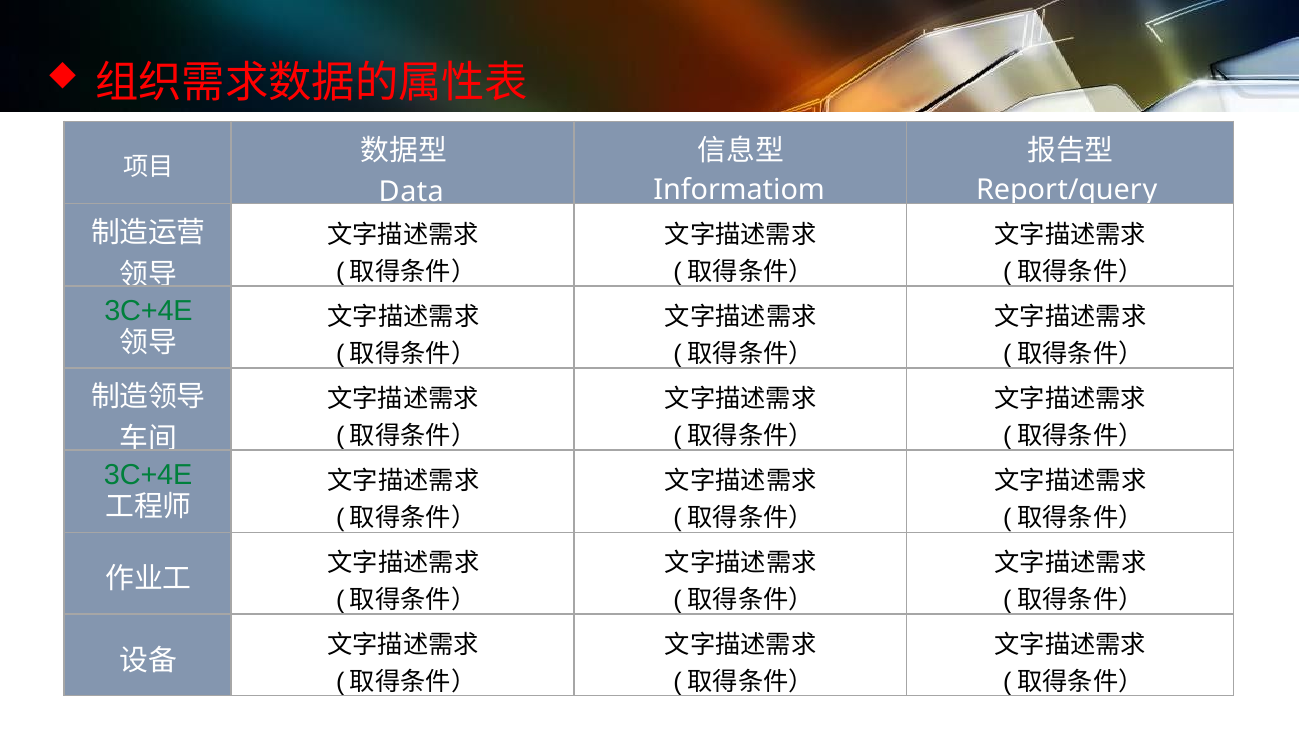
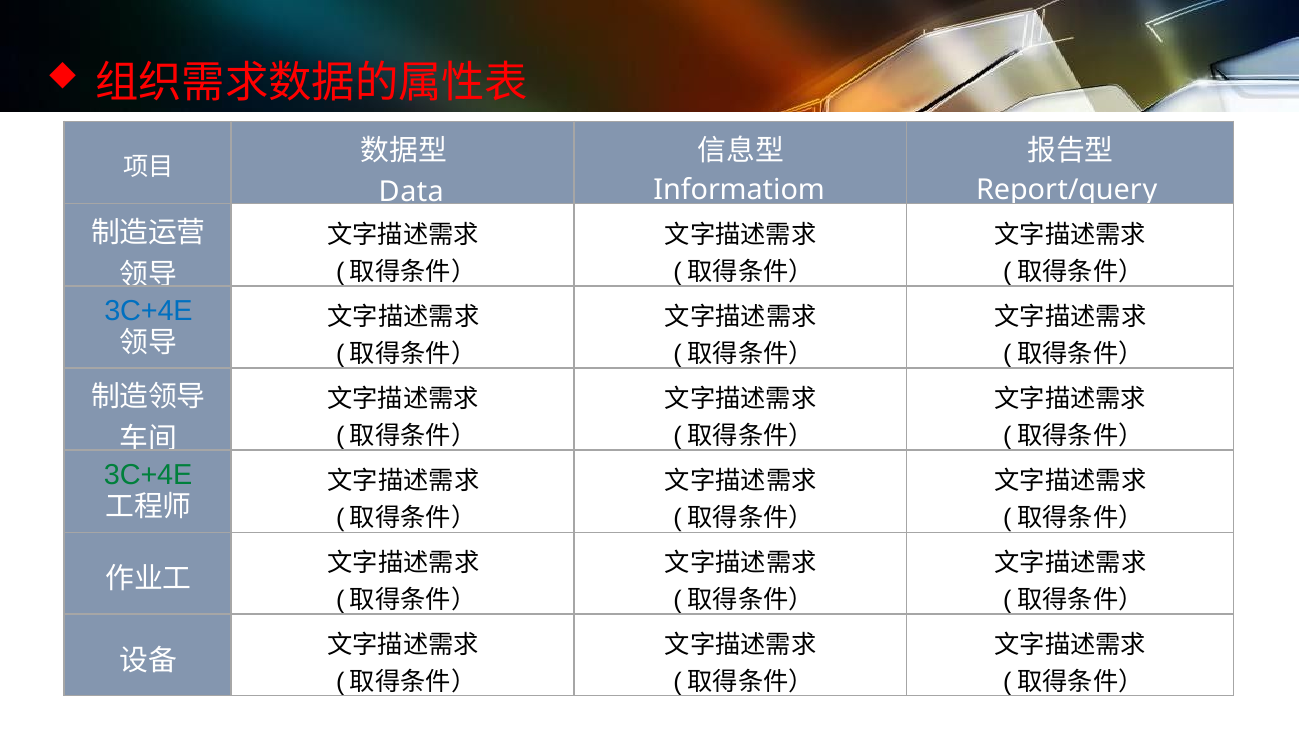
3C+4E at (149, 310) colour: green -> blue
